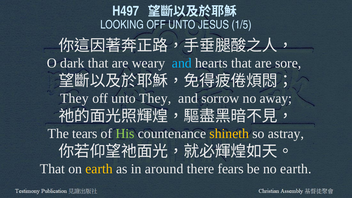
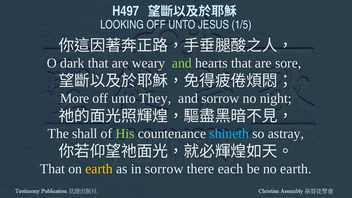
and at (182, 63) colour: light blue -> light green
They at (75, 98): They -> More
away: away -> night
tears: tears -> shall
shineth colour: yellow -> light blue
in around: around -> sorrow
fears: fears -> each
